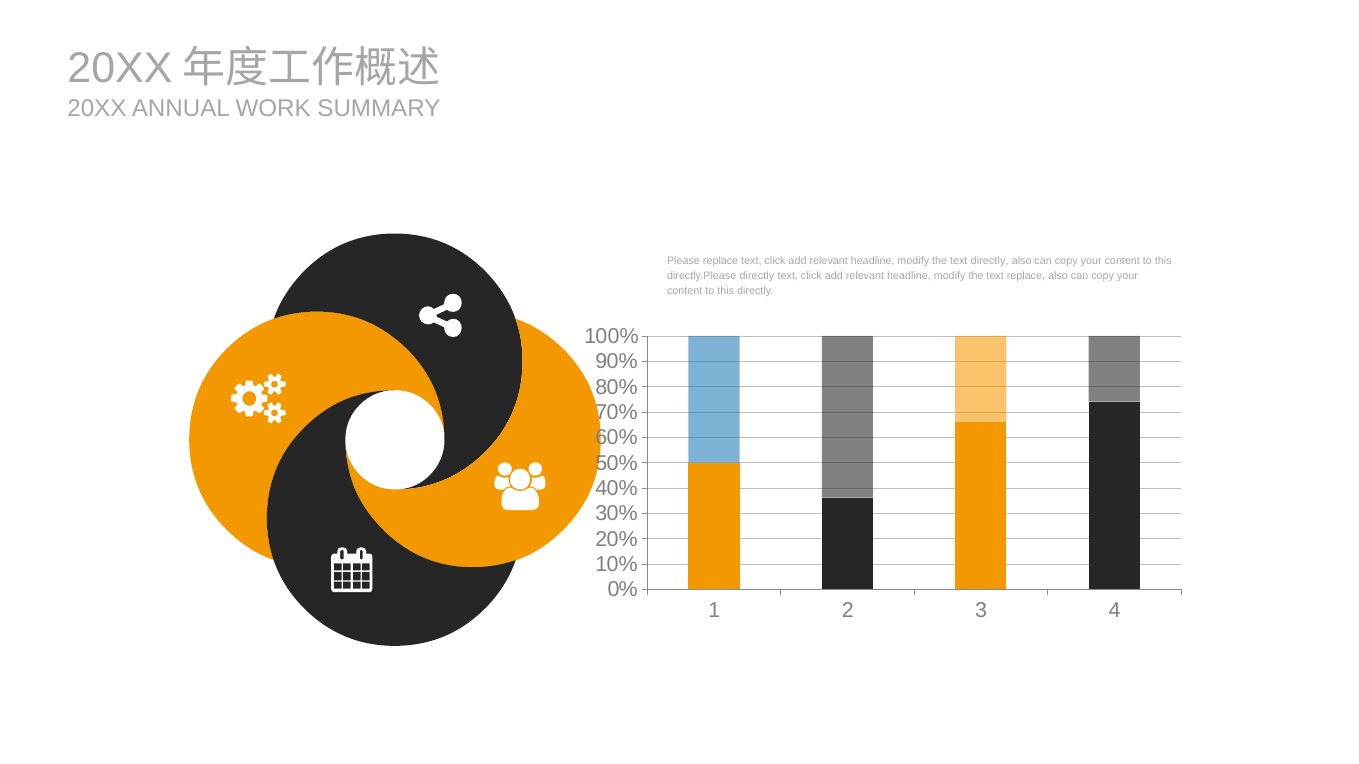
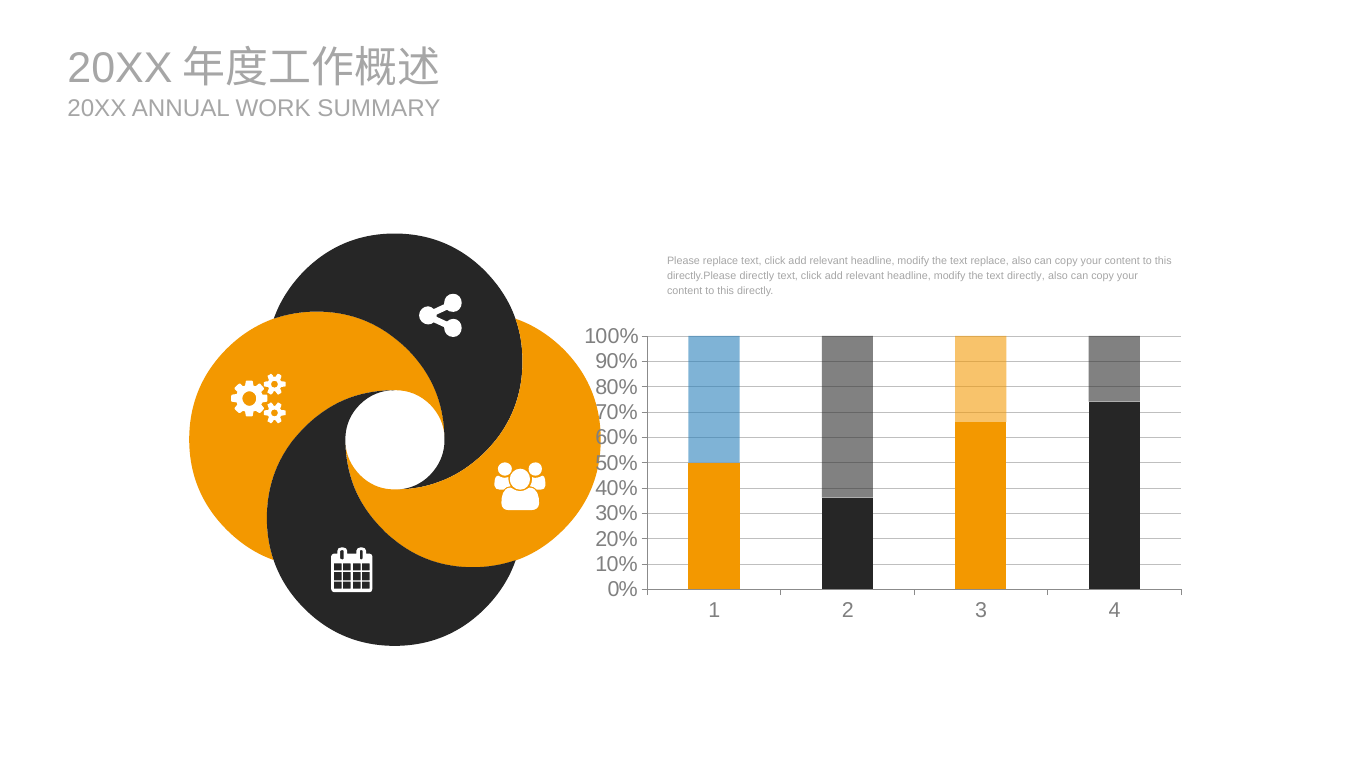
text directly: directly -> replace
text replace: replace -> directly
